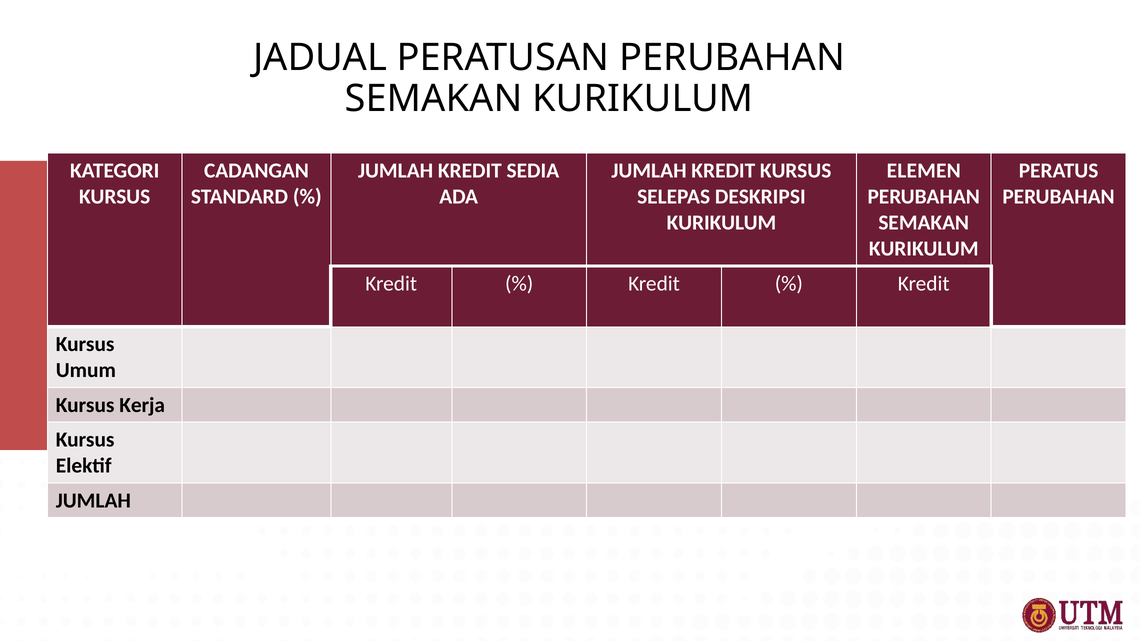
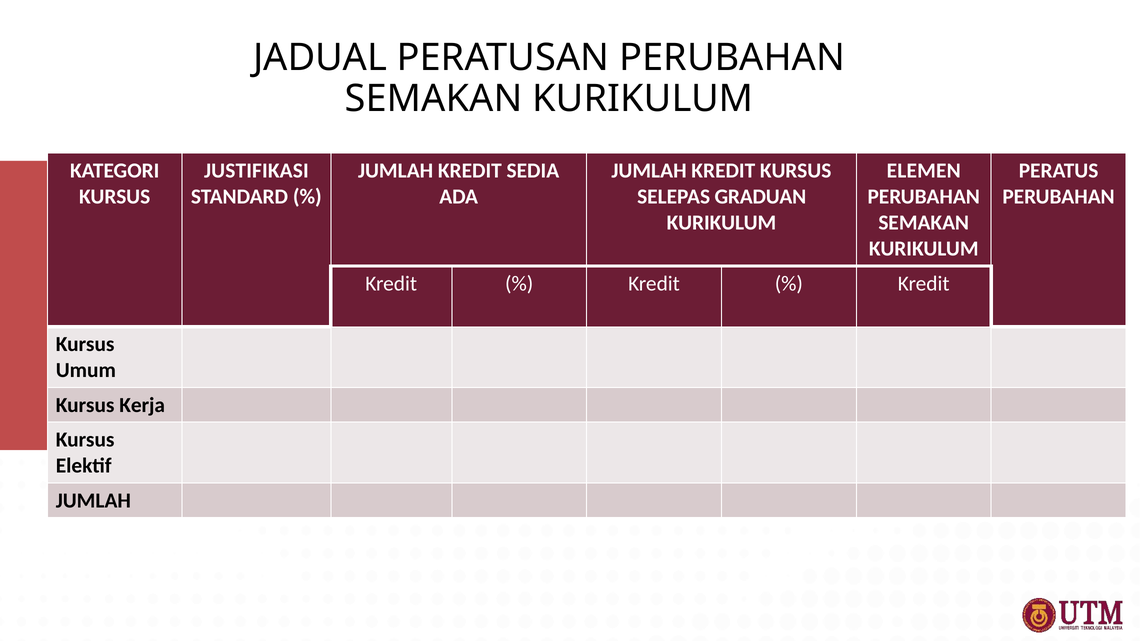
CADANGAN: CADANGAN -> JUSTIFIKASI
DESKRIPSI: DESKRIPSI -> GRADUAN
